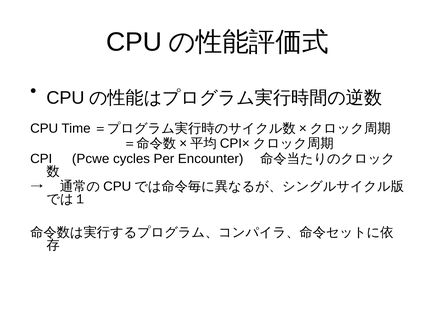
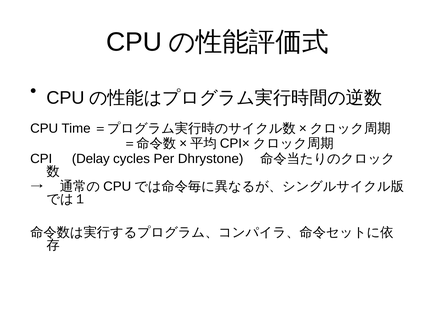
Pcwe: Pcwe -> Delay
Encounter: Encounter -> Dhrystone
